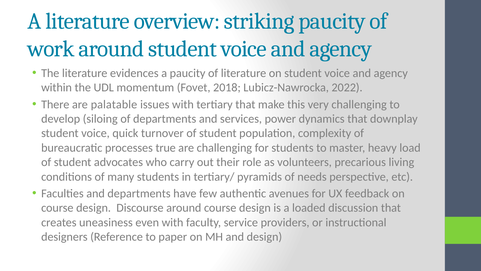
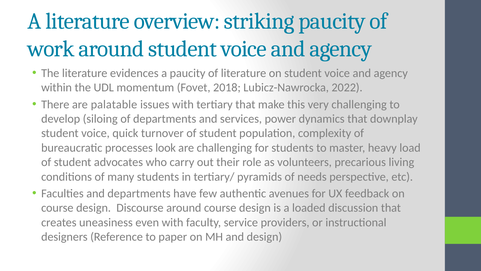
true: true -> look
